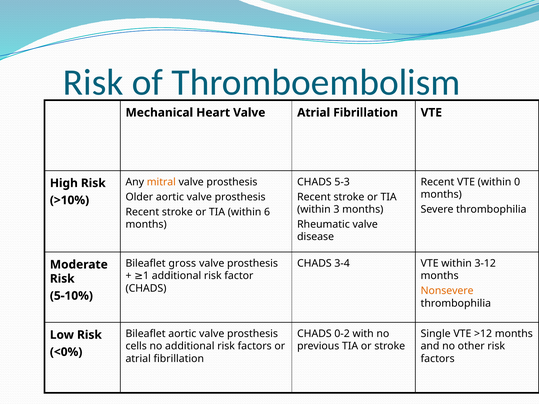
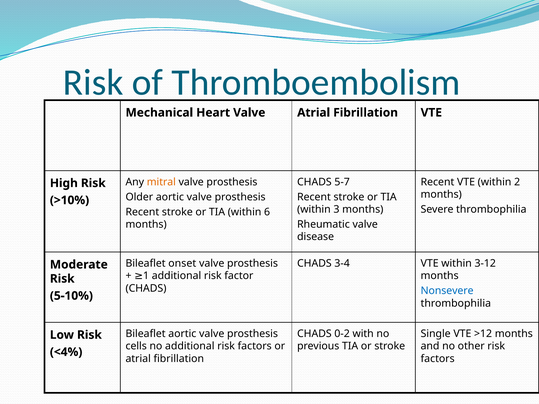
5-3: 5-3 -> 5-7
0: 0 -> 2
gross: gross -> onset
Nonsevere colour: orange -> blue
<0%: <0% -> <4%
